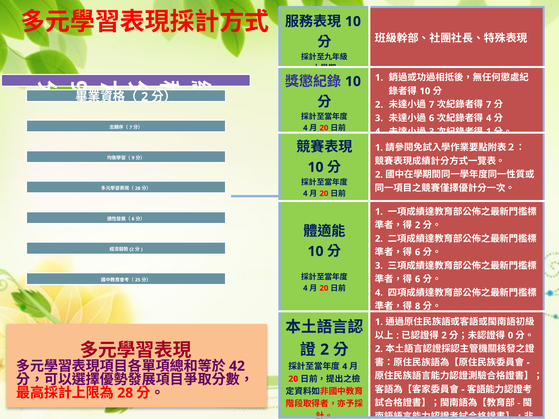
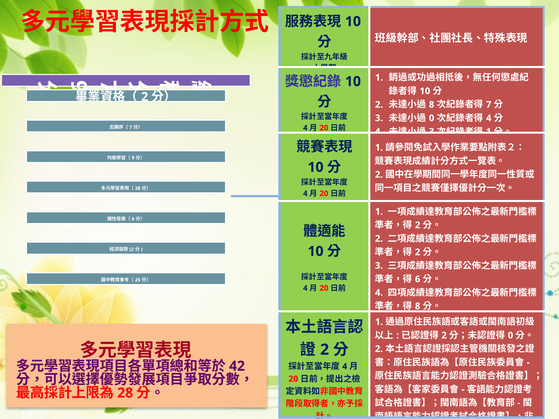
7 at (432, 105): 7 -> 8
6 at (432, 118): 6 -> 0
6 at (418, 252): 6 -> 2
